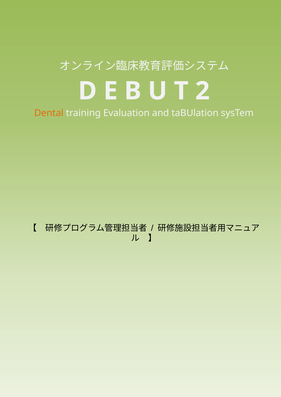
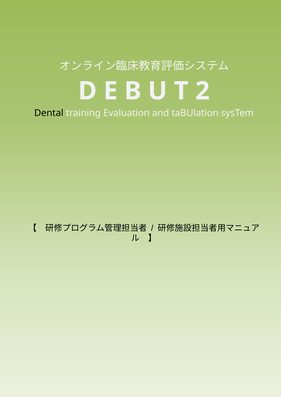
Dental colour: orange -> black
